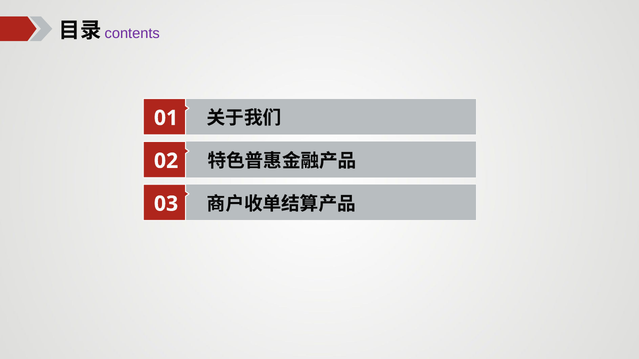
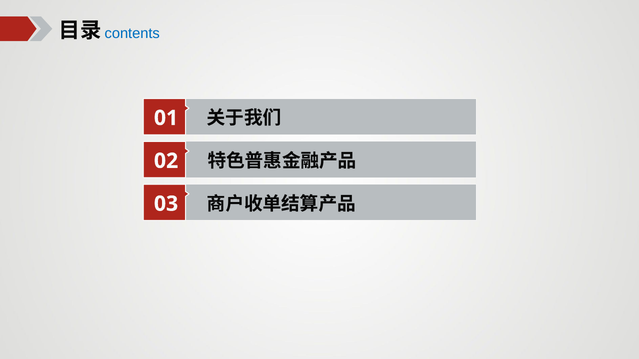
contents colour: purple -> blue
